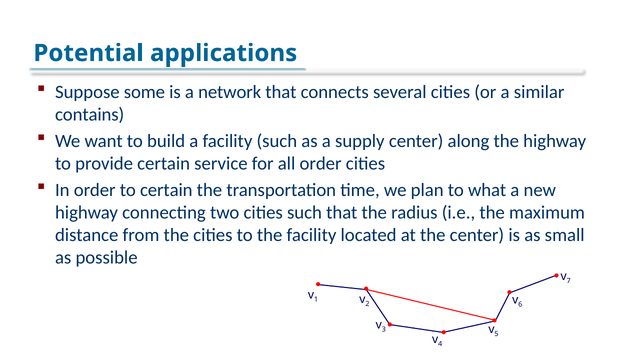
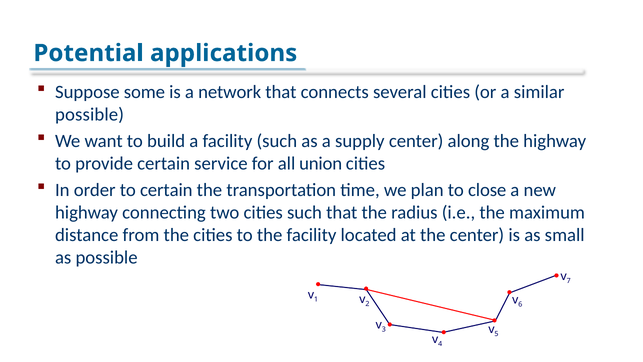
contains at (90, 115): contains -> possible
all order: order -> union
what: what -> close
